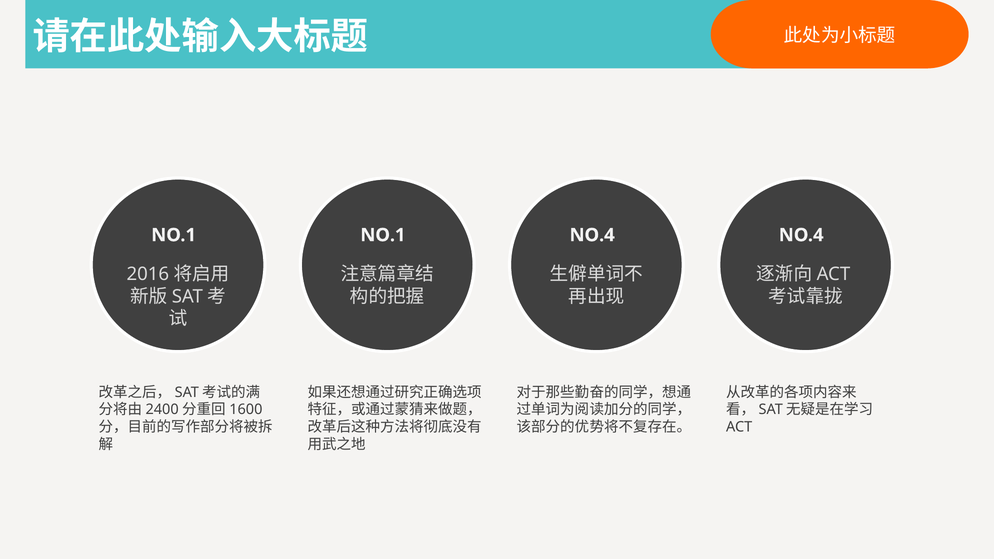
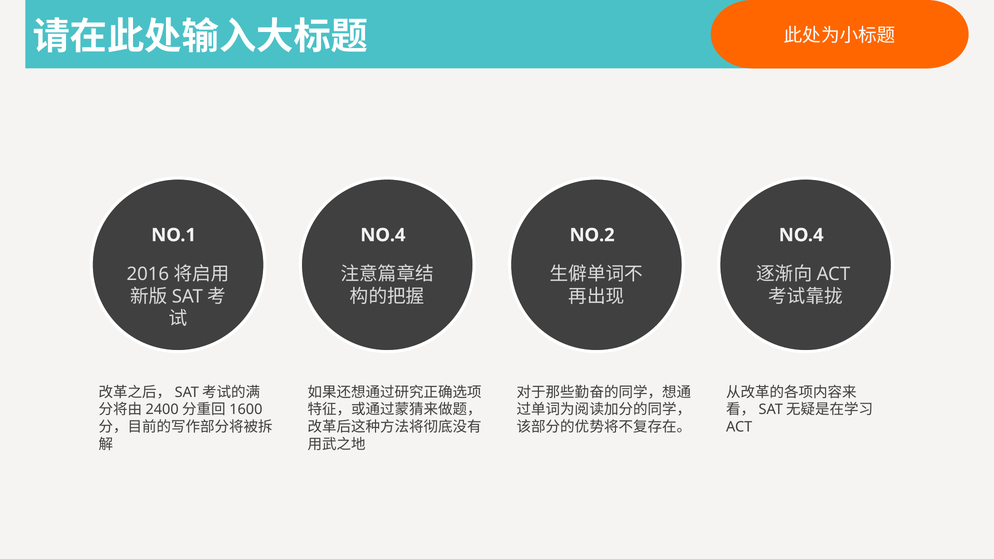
NO.1 at (383, 235): NO.1 -> NO.4
NO.4 at (592, 235): NO.4 -> NO.2
